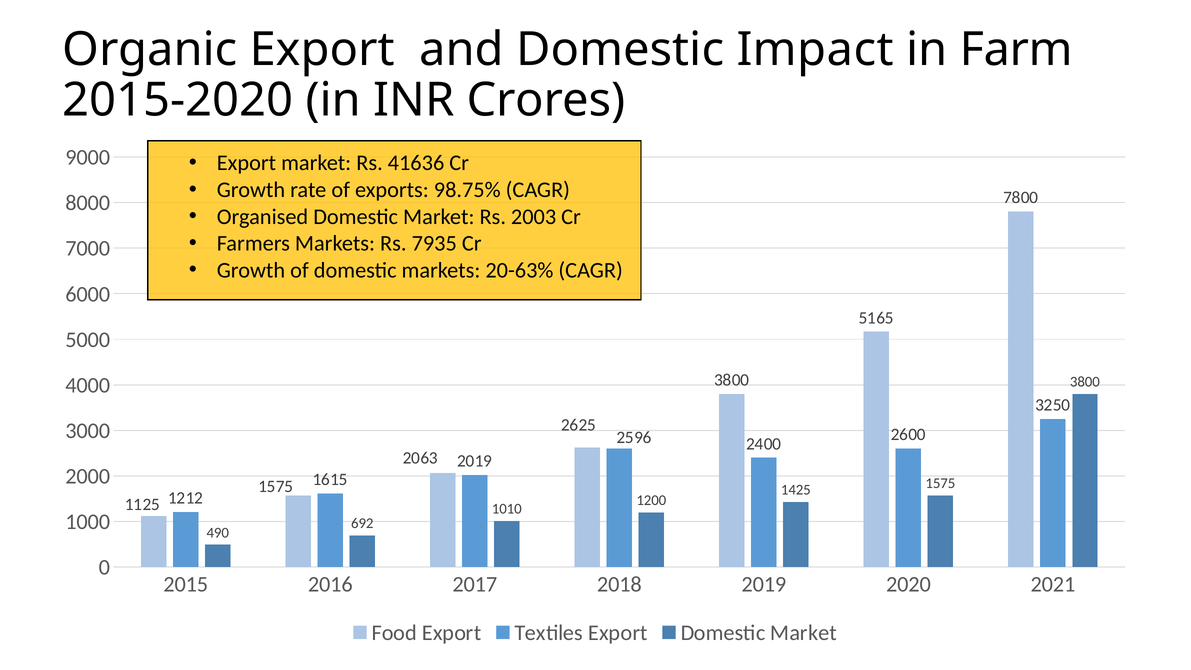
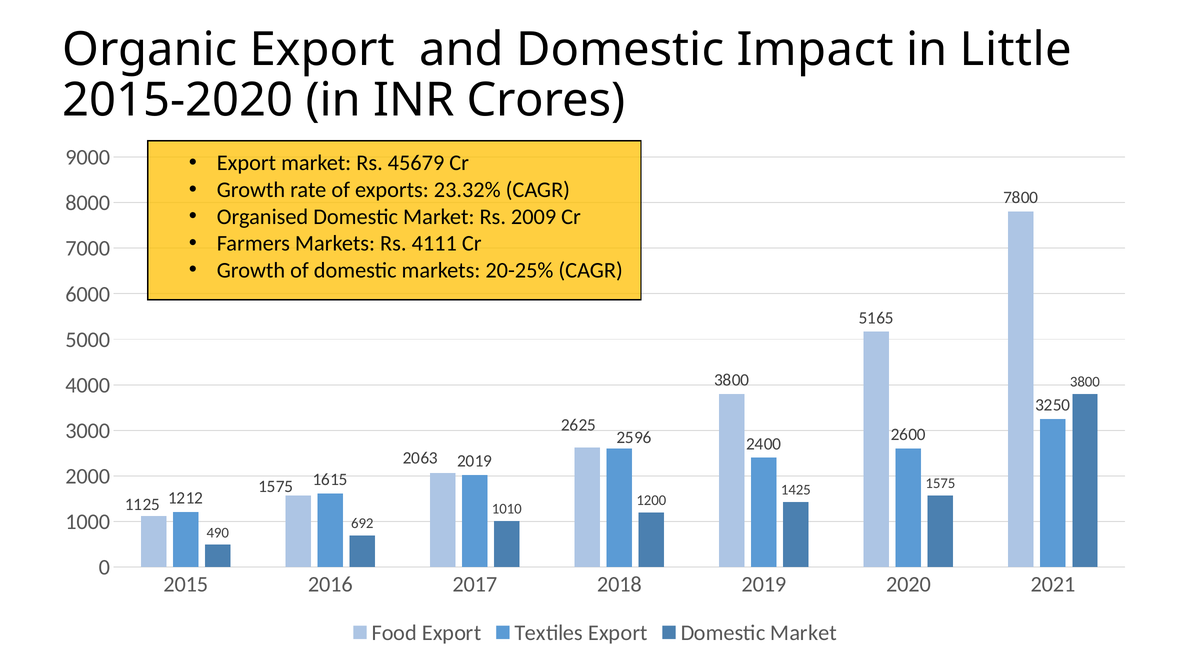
Farm: Farm -> Little
41636: 41636 -> 45679
98.75%: 98.75% -> 23.32%
2003: 2003 -> 2009
7935: 7935 -> 4111
20-63%: 20-63% -> 20-25%
